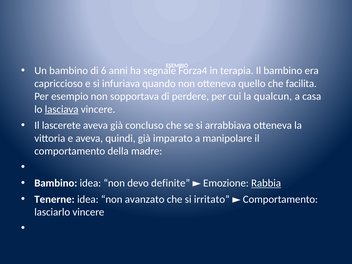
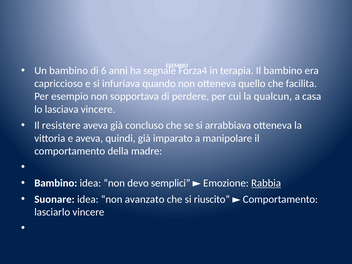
lasciava underline: present -> none
lascerete: lascerete -> resistere
definite: definite -> semplici
Tenerne: Tenerne -> Suonare
irritato: irritato -> riuscito
